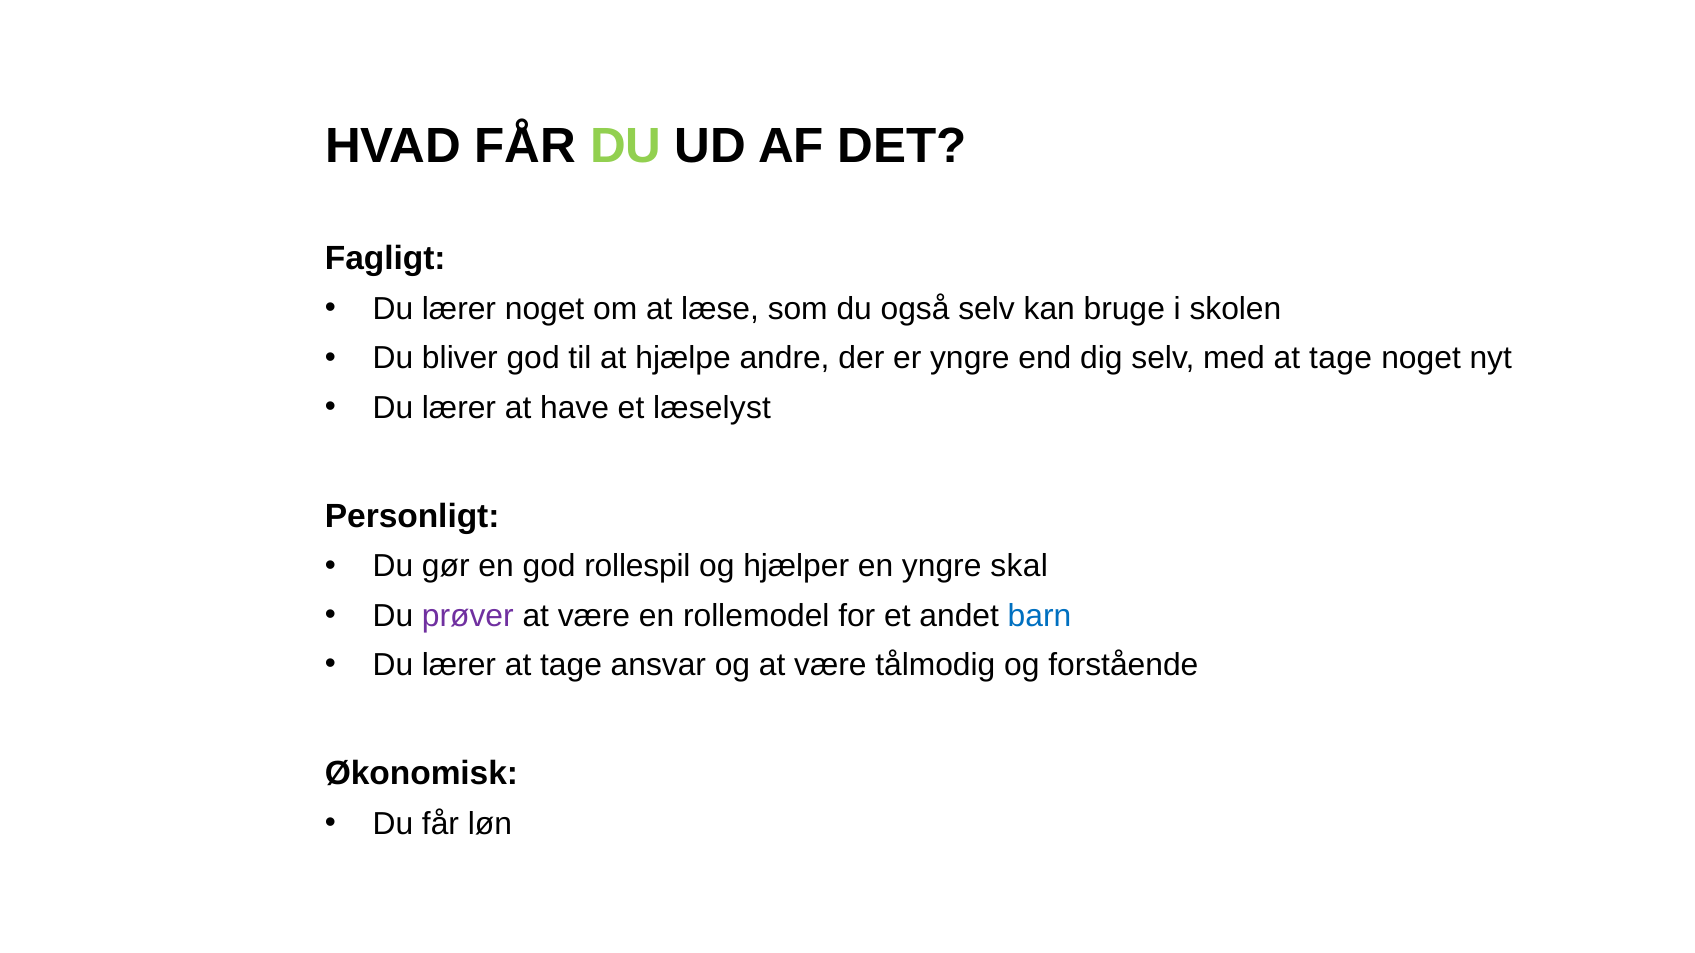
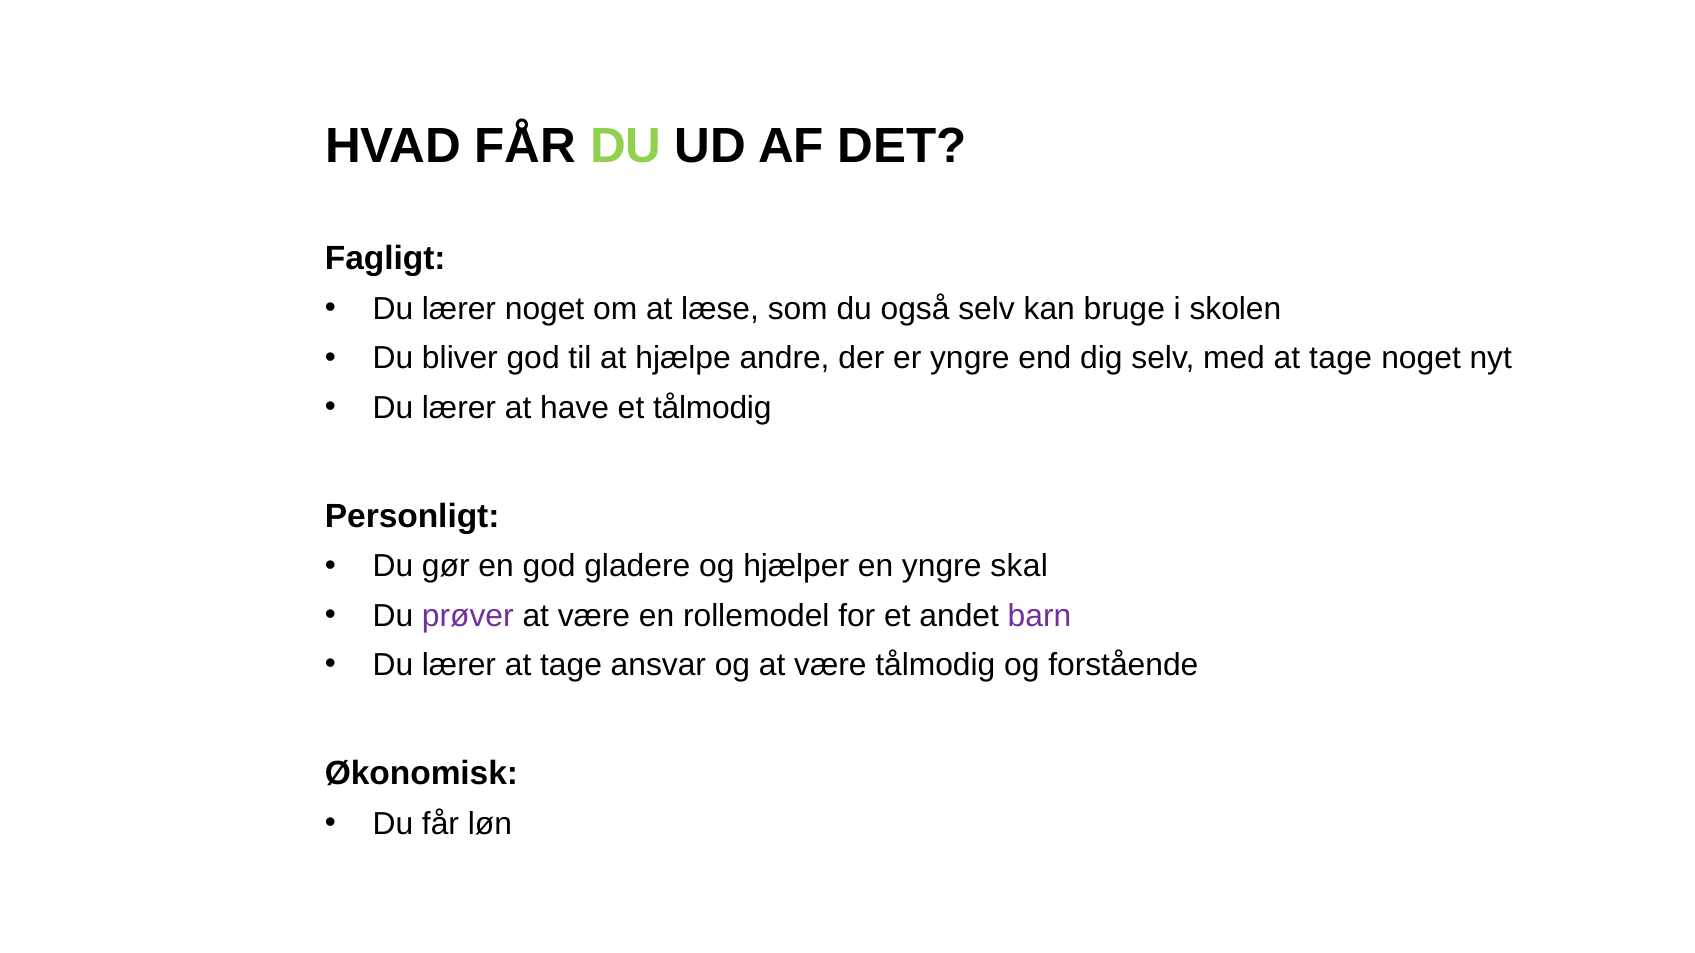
et læselyst: læselyst -> tålmodig
rollespil: rollespil -> gladere
barn colour: blue -> purple
